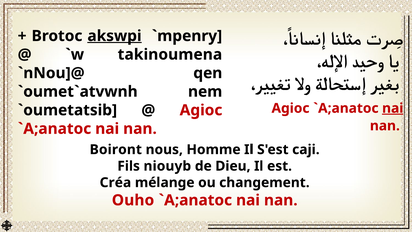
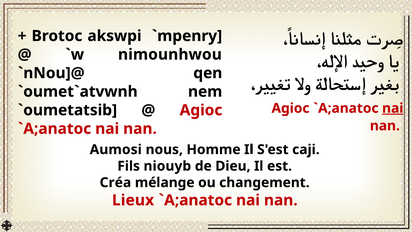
akswpi underline: present -> none
takinoumena: takinoumena -> nimounhwou
Boiront: Boiront -> Aumosi
Ouho: Ouho -> Lieux
